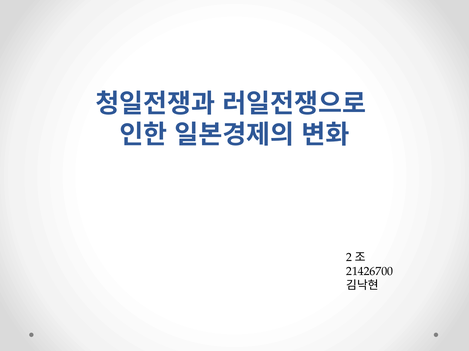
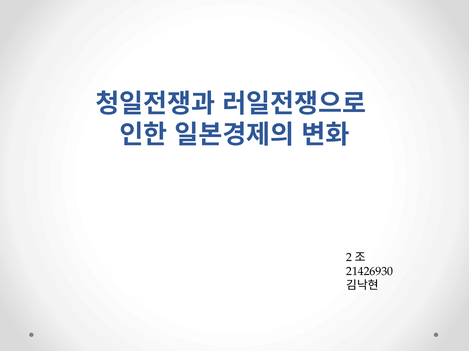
21426700: 21426700 -> 21426930
